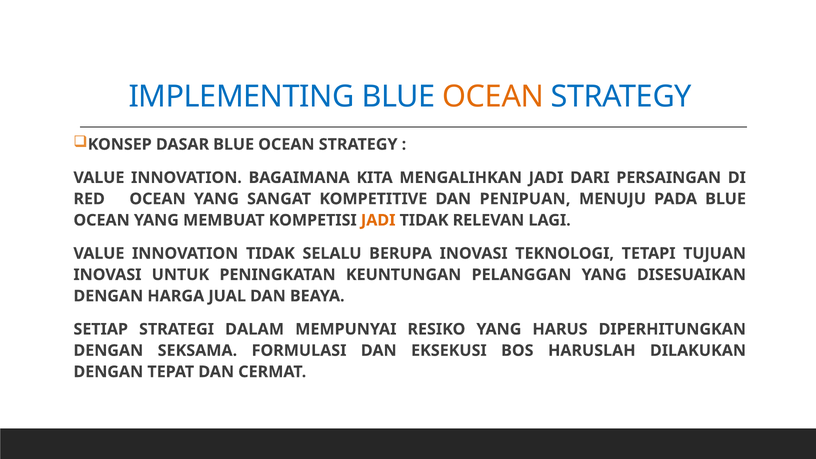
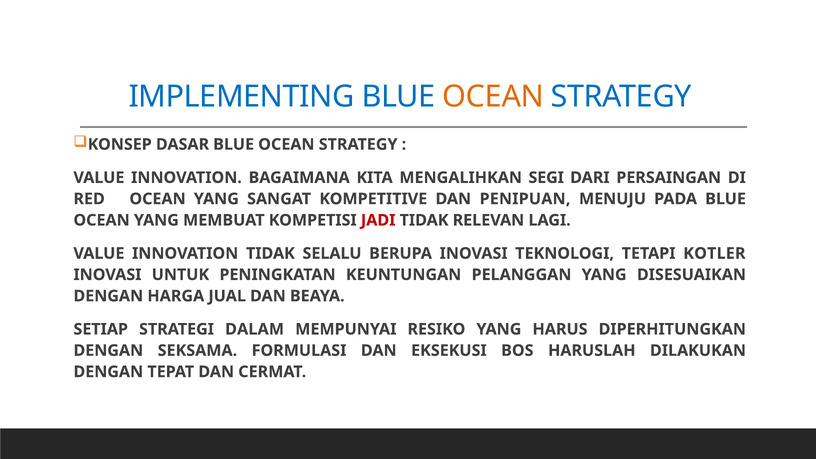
MENGALIHKAN JADI: JADI -> SEGI
JADI at (378, 220) colour: orange -> red
TUJUAN: TUJUAN -> KOTLER
